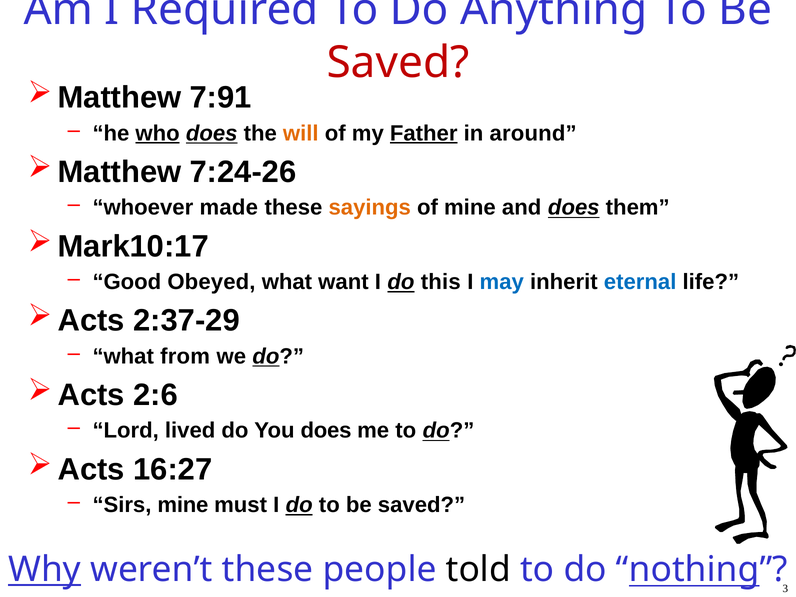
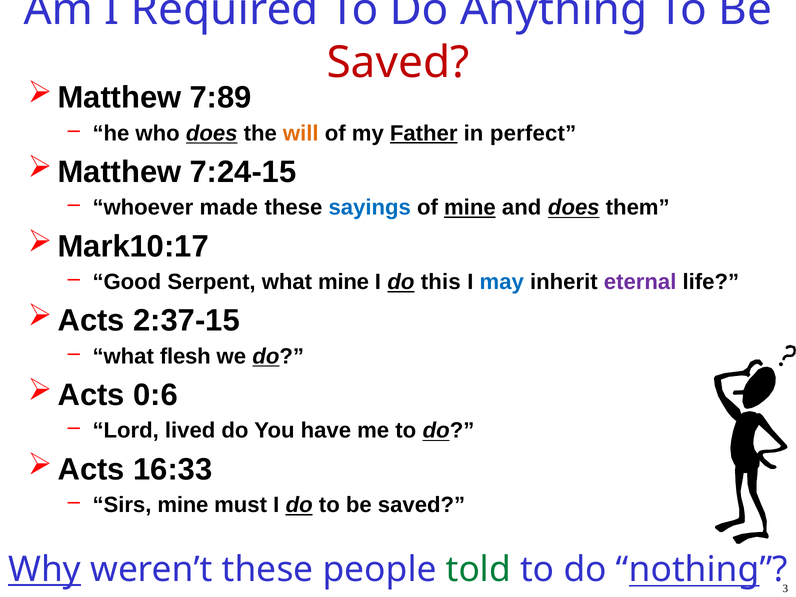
7:91: 7:91 -> 7:89
who underline: present -> none
around: around -> perfect
7:24-26: 7:24-26 -> 7:24-15
sayings colour: orange -> blue
mine at (470, 208) underline: none -> present
Obeyed: Obeyed -> Serpent
what want: want -> mine
eternal colour: blue -> purple
2:37-29: 2:37-29 -> 2:37-15
from: from -> flesh
2:6: 2:6 -> 0:6
You does: does -> have
16:27: 16:27 -> 16:33
told colour: black -> green
